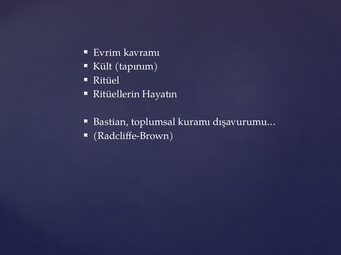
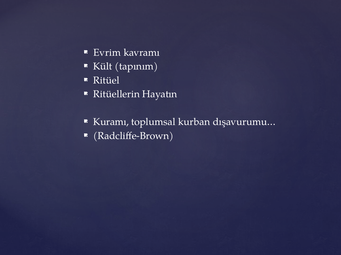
Bastian: Bastian -> Kuramı
kuramı: kuramı -> kurban
